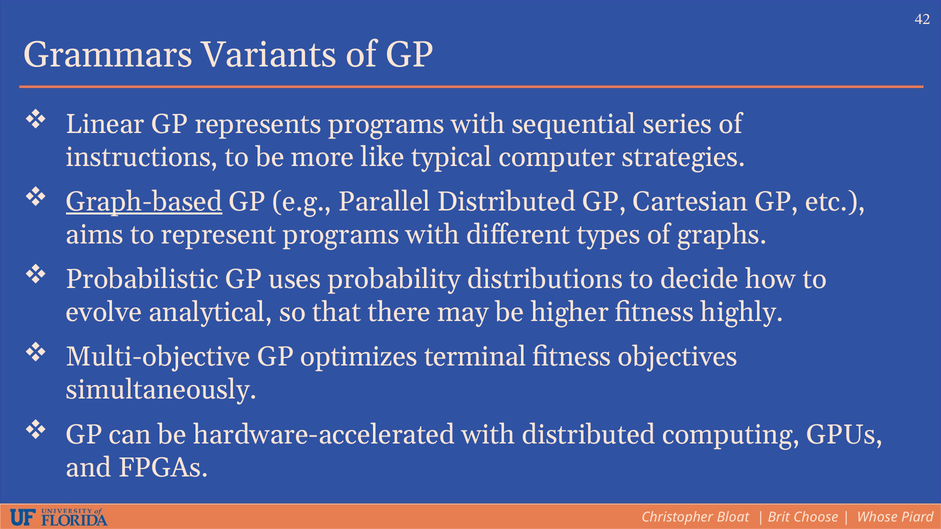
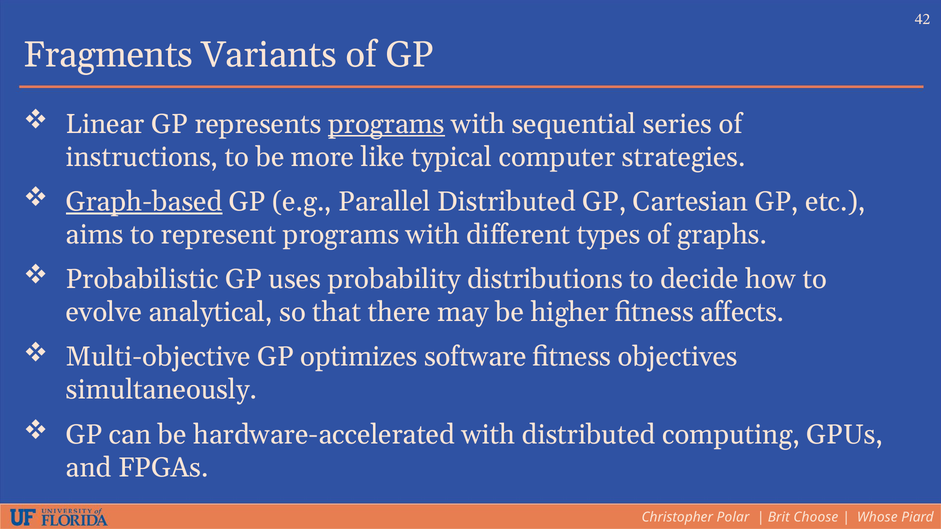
Grammars: Grammars -> Fragments
programs at (387, 124) underline: none -> present
highly: highly -> affects
terminal: terminal -> software
Bloat: Bloat -> Polar
